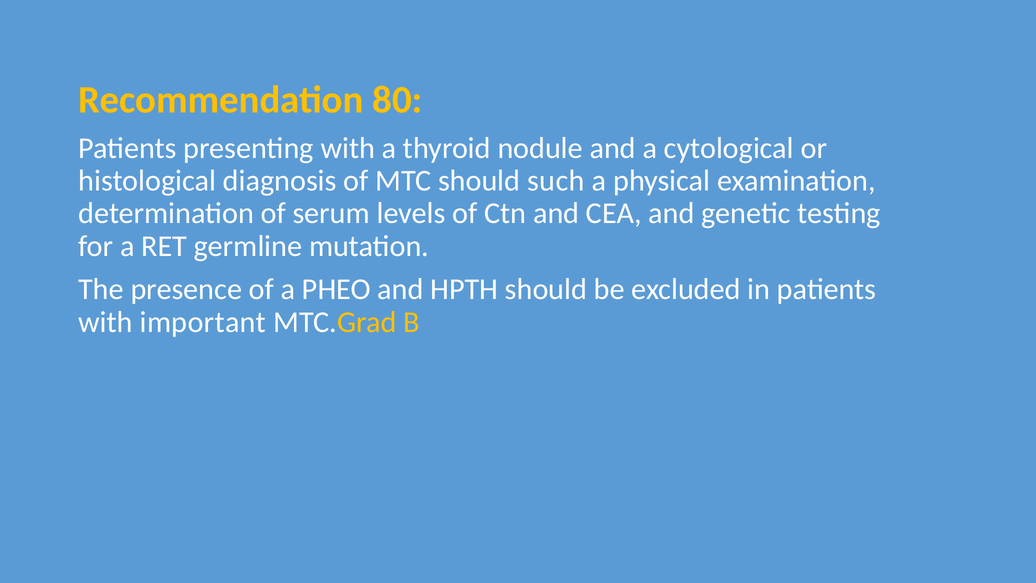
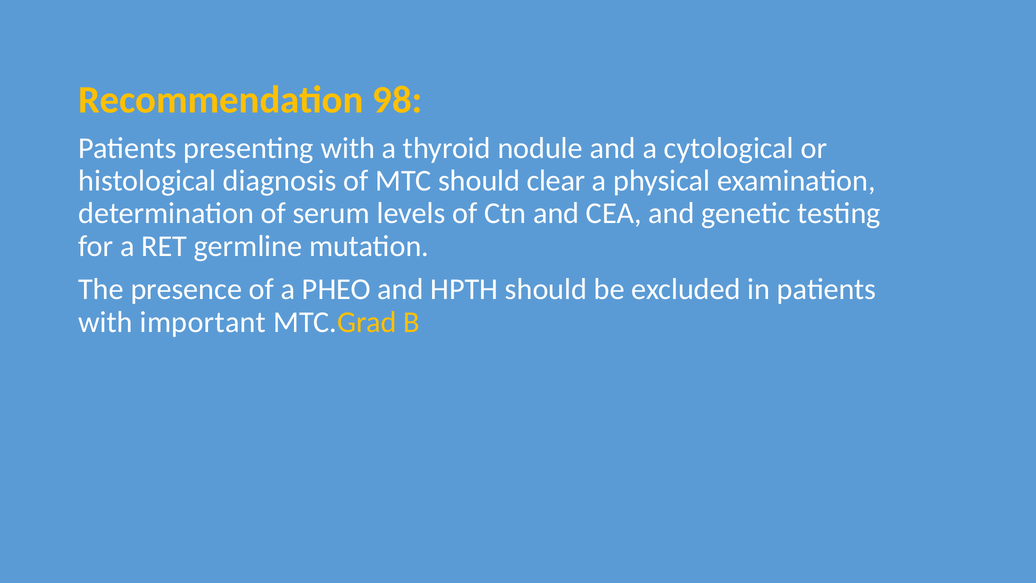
80: 80 -> 98
such: such -> clear
